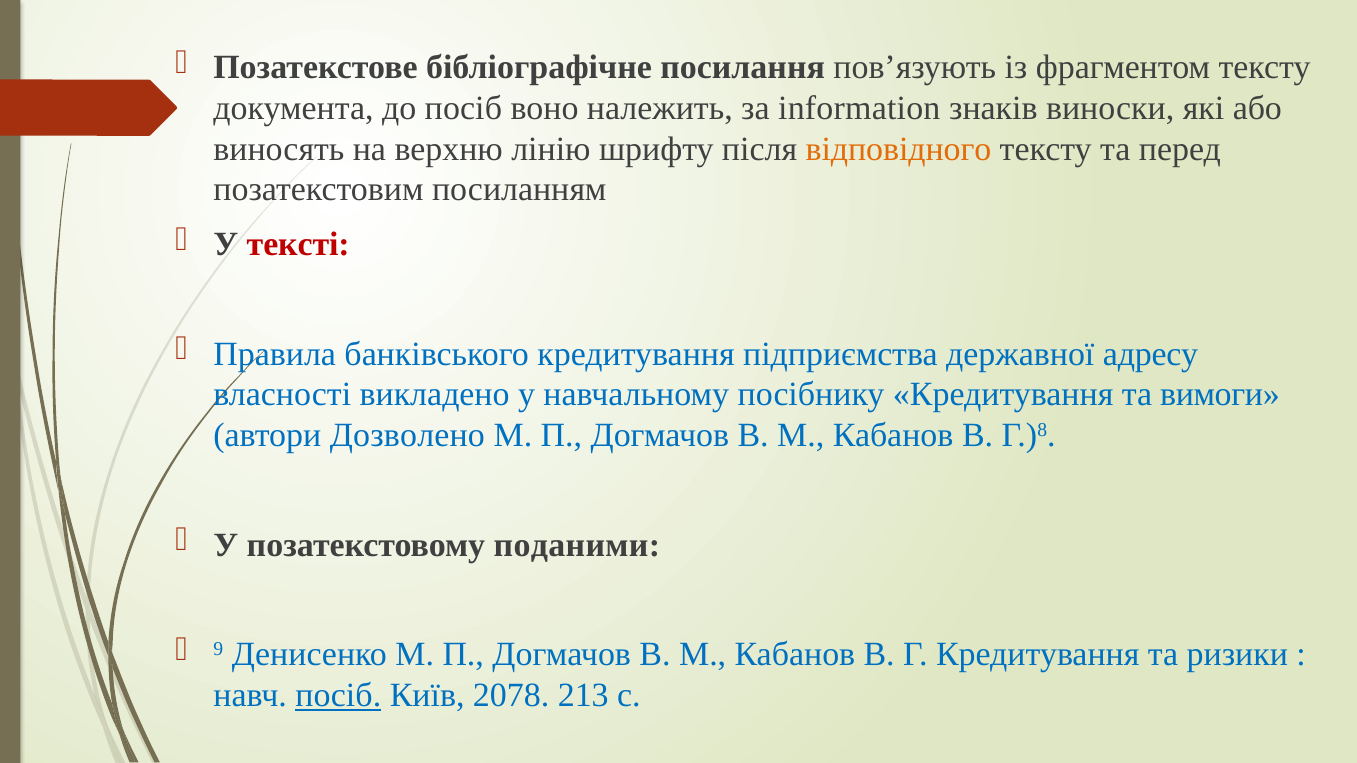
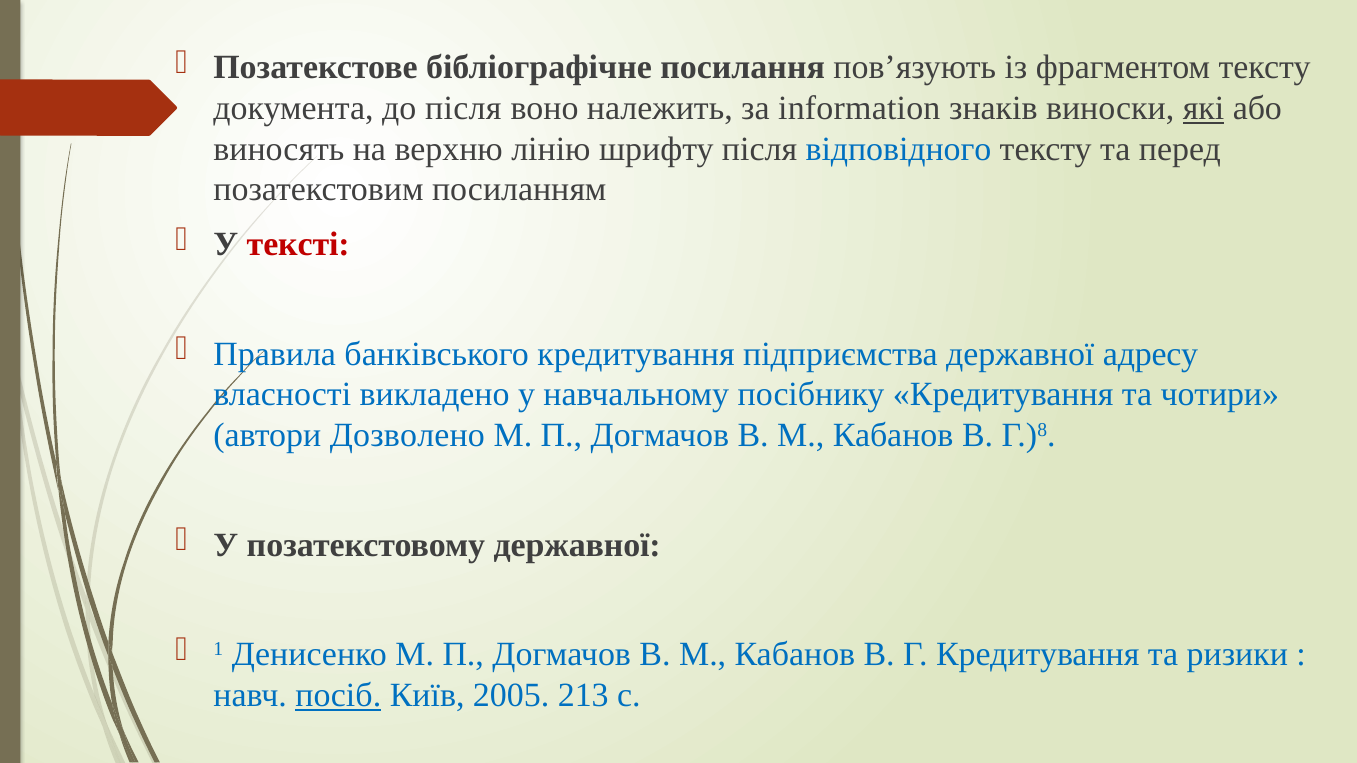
до посіб: посіб -> після
які underline: none -> present
відповідного colour: orange -> blue
вимоги: вимоги -> чотири
позатекстовому поданими: поданими -> державної
9: 9 -> 1
2078: 2078 -> 2005
